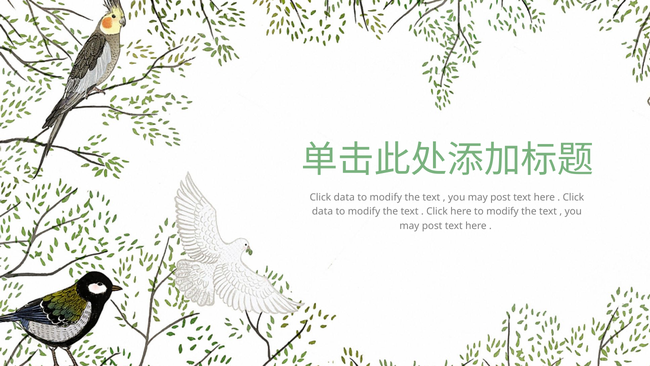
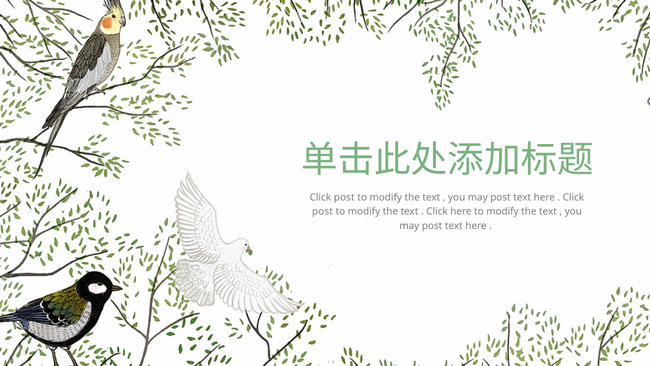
data at (344, 197): data -> post
data at (322, 211): data -> post
